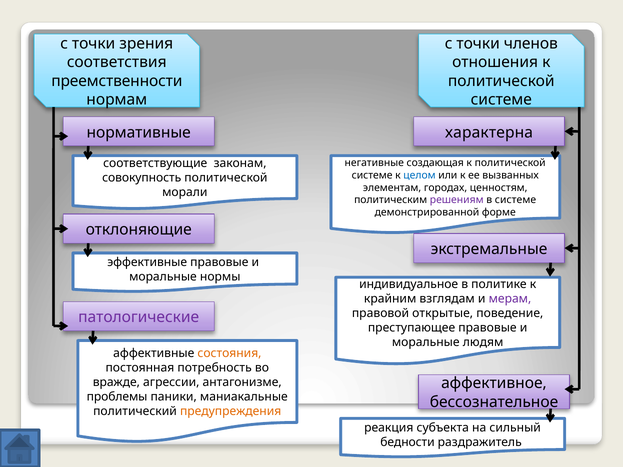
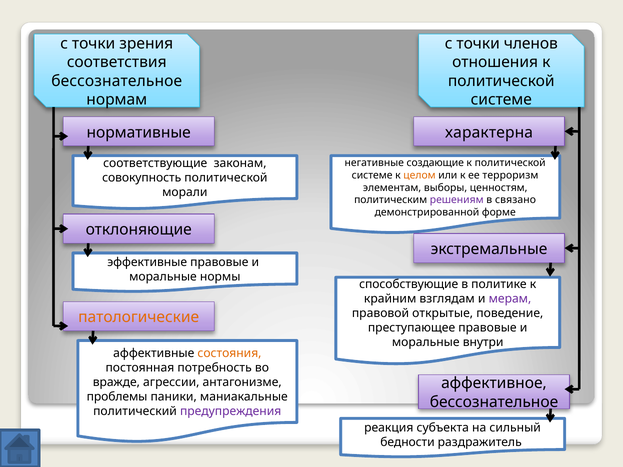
преемственности at (117, 81): преемственности -> бессознательное
создающая: создающая -> создающие
целом colour: blue -> orange
вызванных: вызванных -> терроризм
городах: городах -> выборы
в системе: системе -> связано
индивидуальное: индивидуальное -> способствующие
патологические colour: purple -> orange
людям: людям -> внутри
предупреждения colour: orange -> purple
